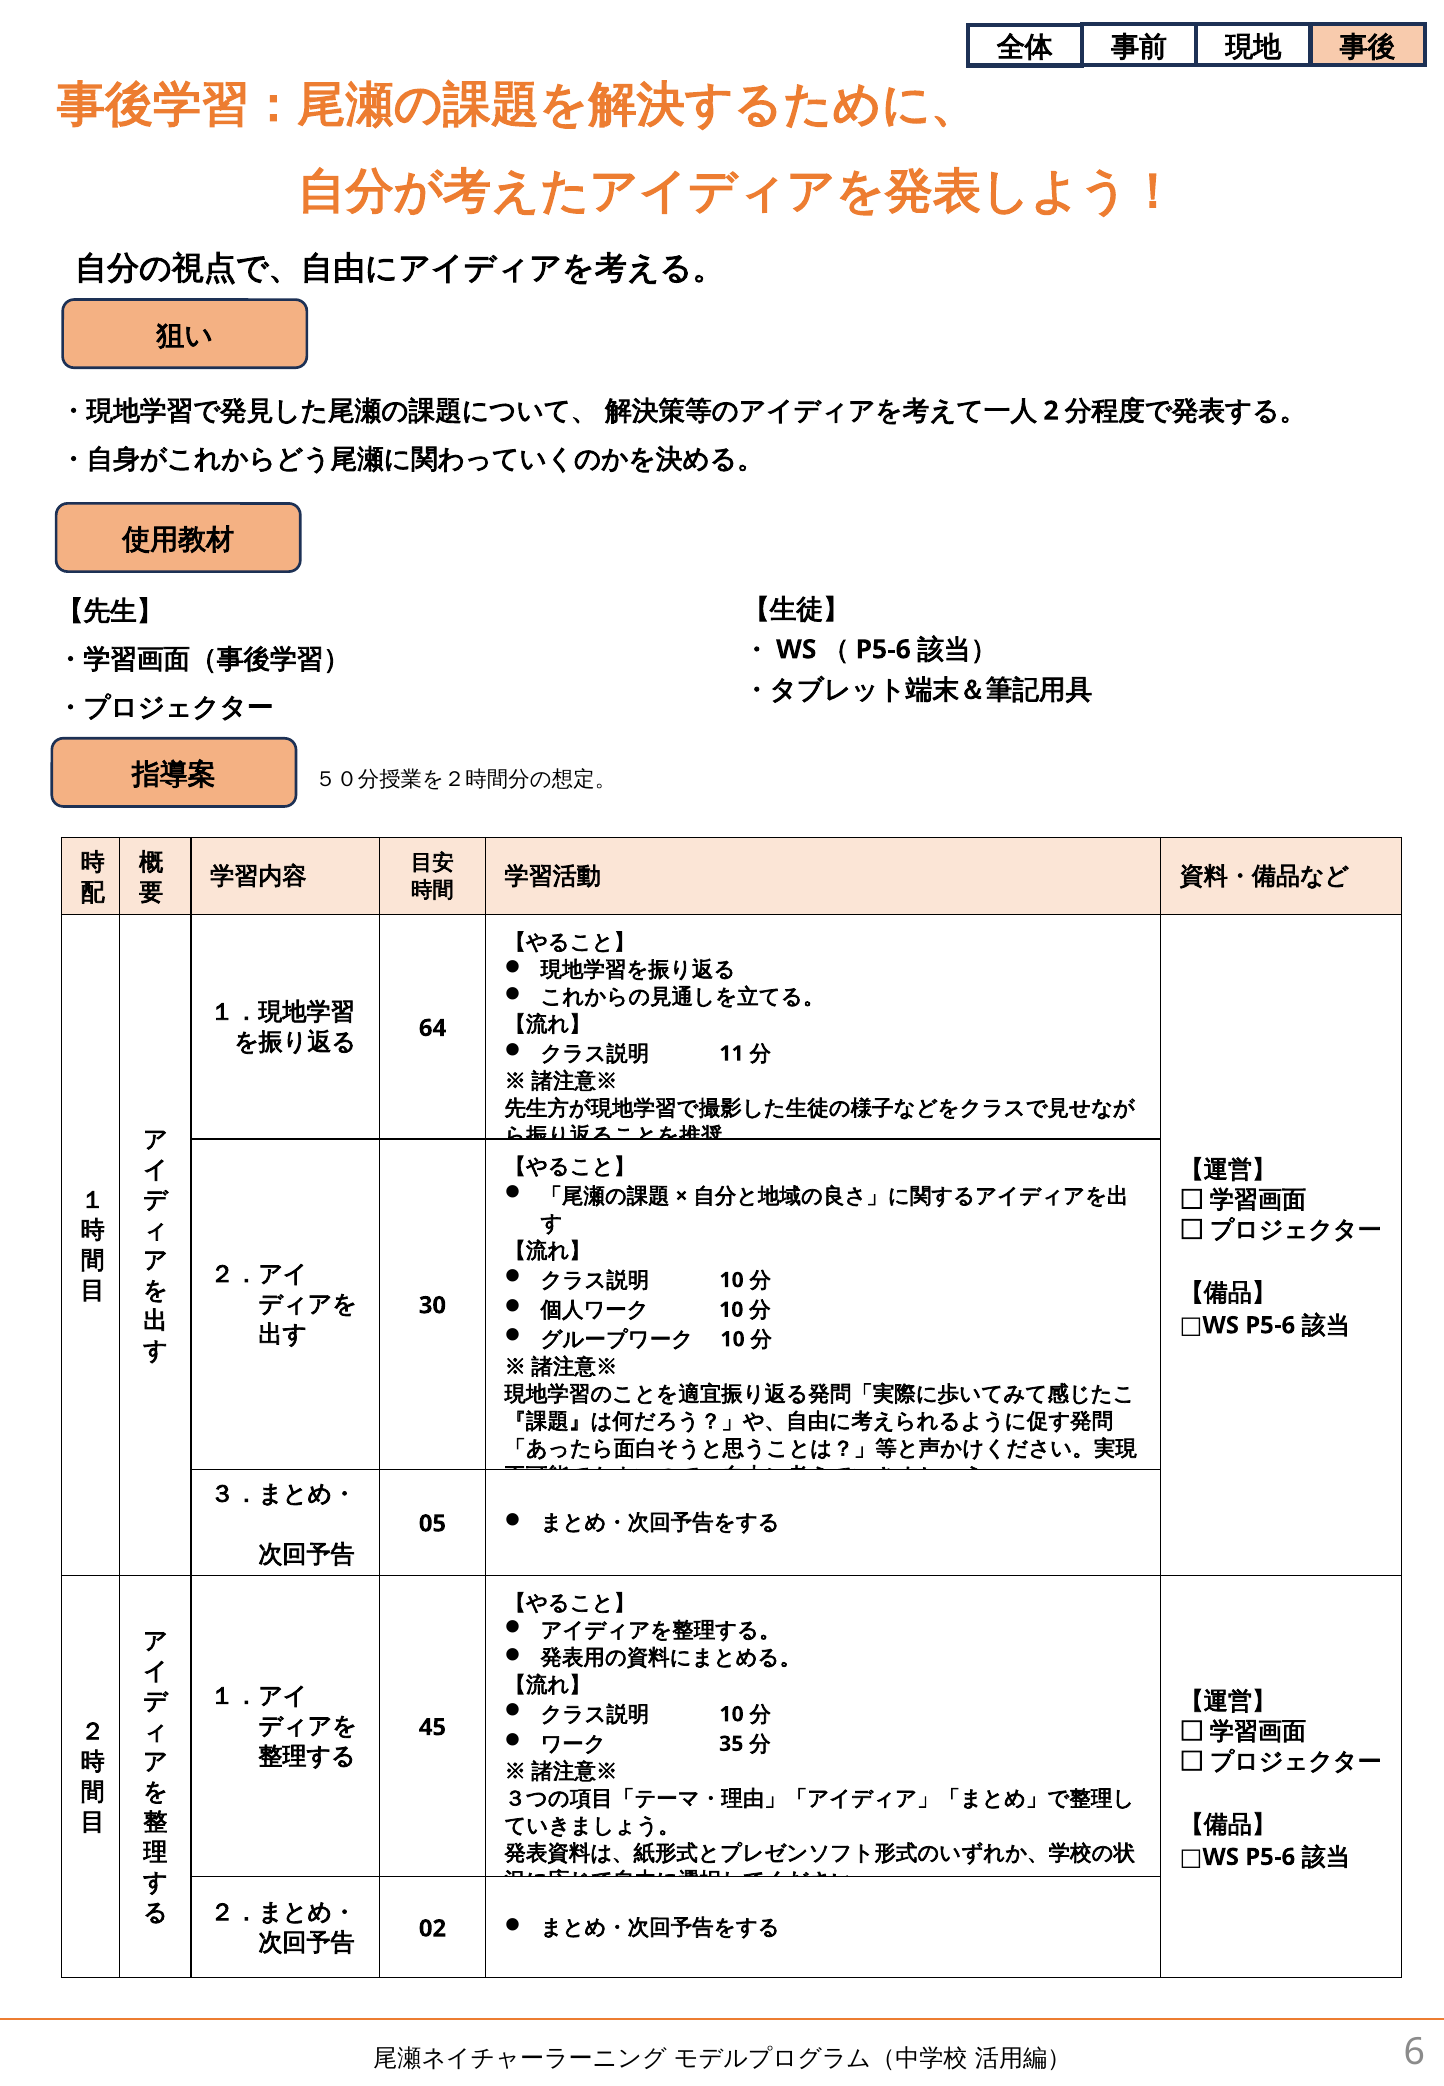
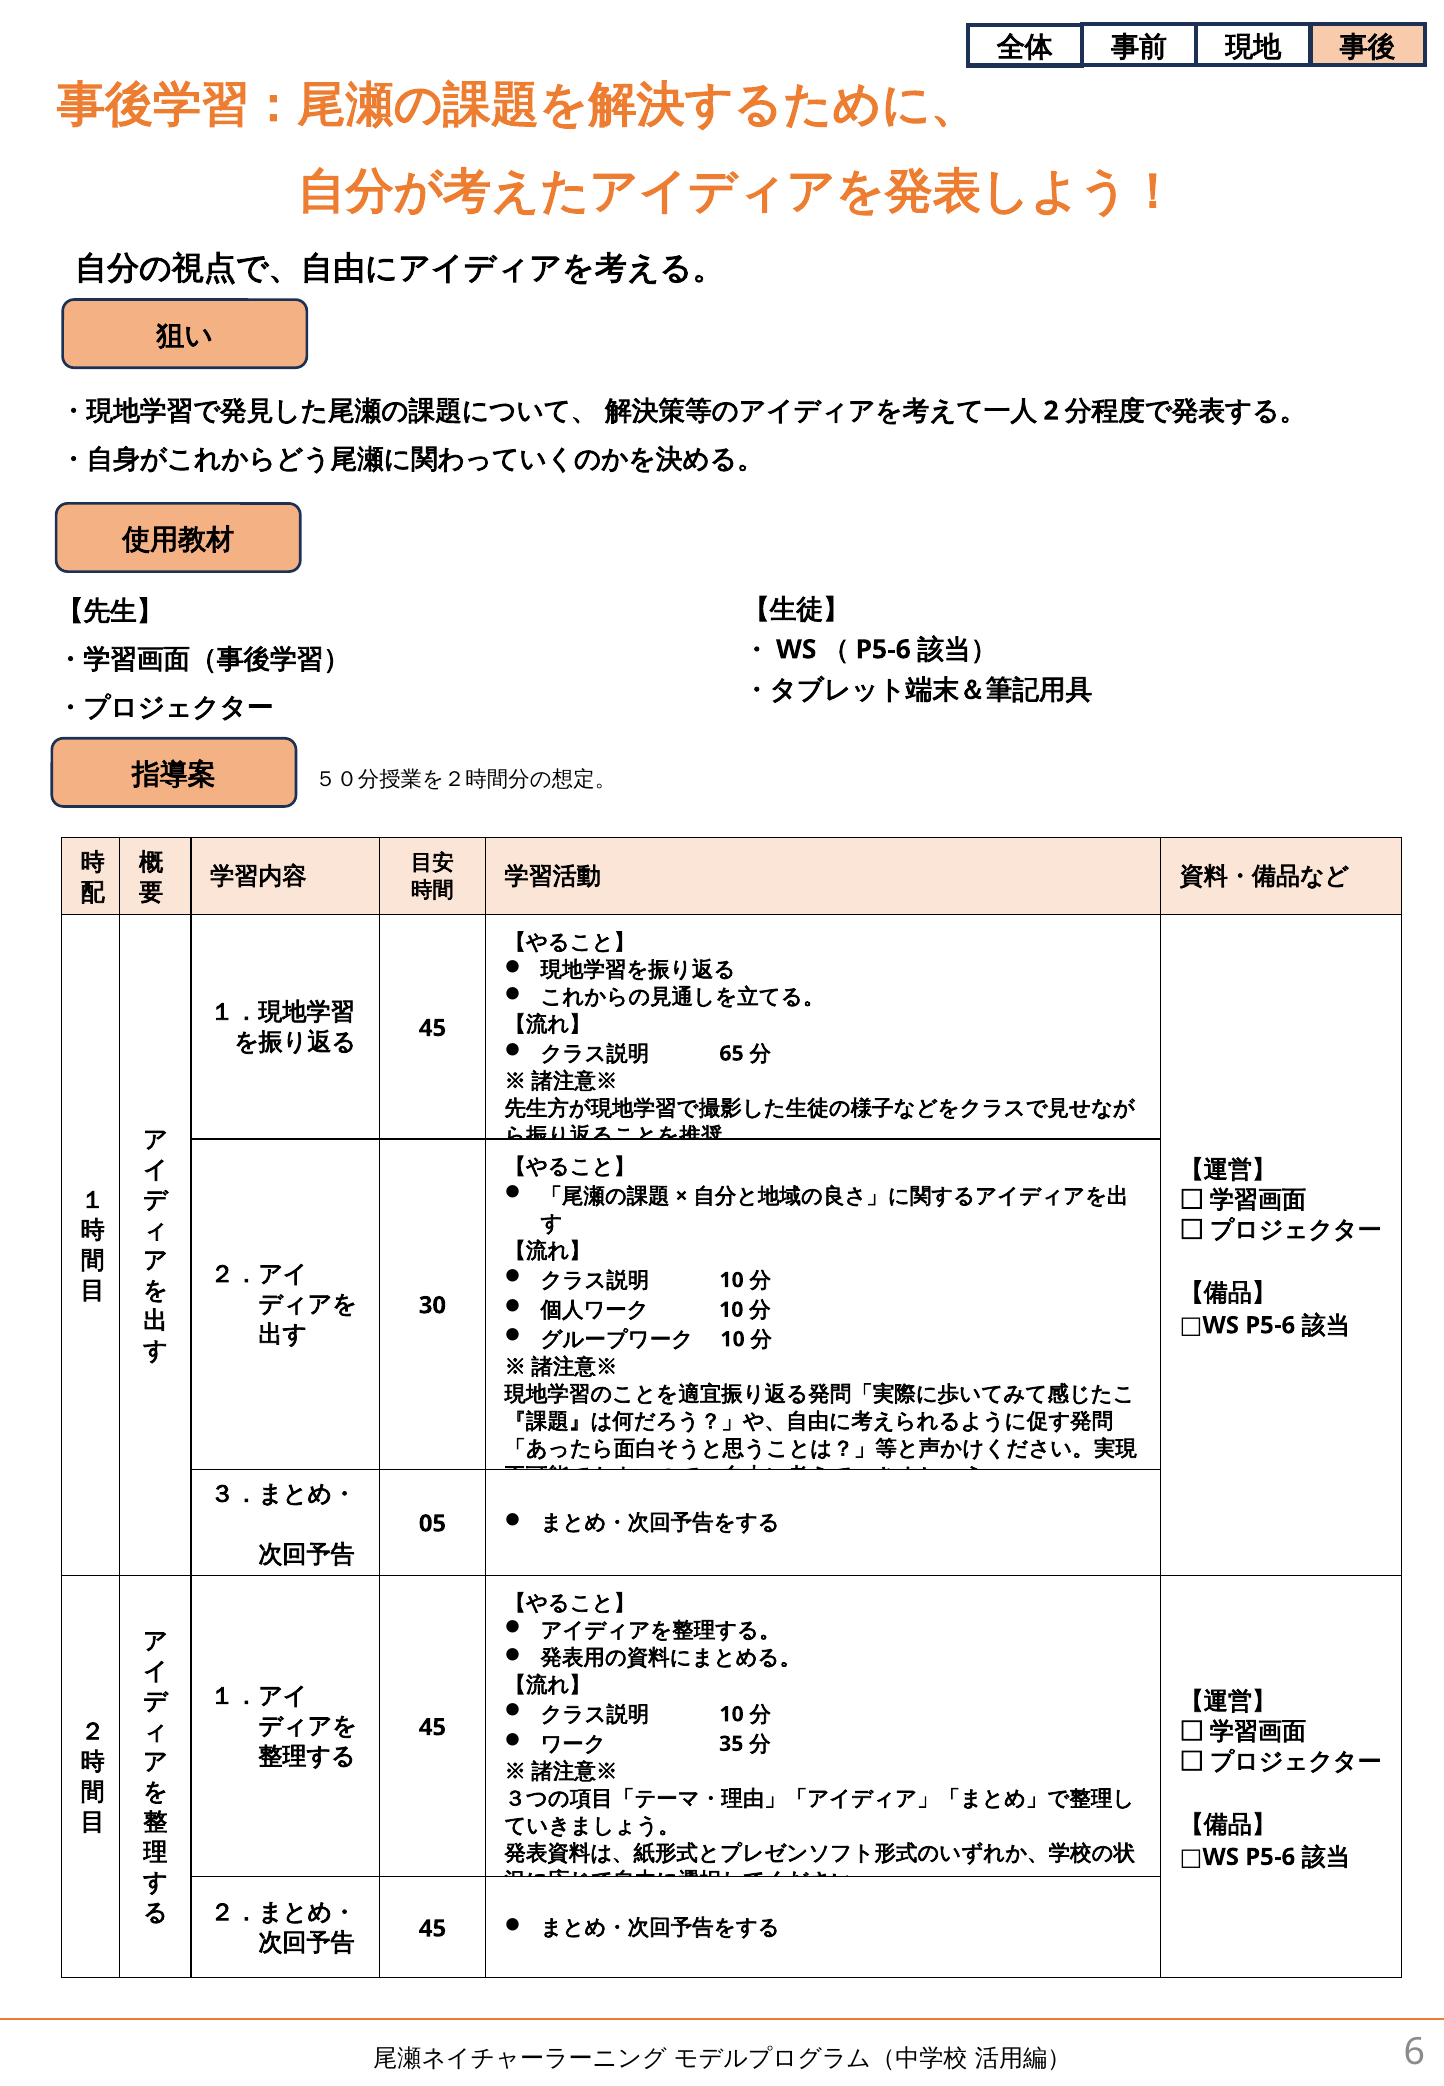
64 at (433, 1028): 64 -> 45
11: 11 -> 65
02 at (433, 1928): 02 -> 45
